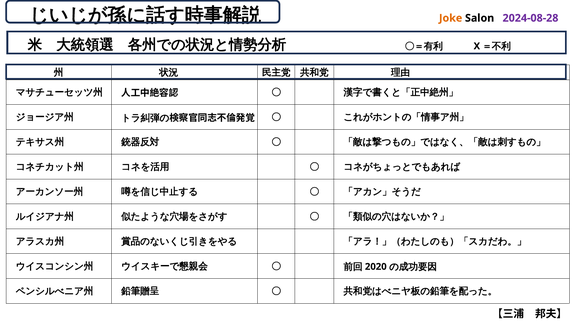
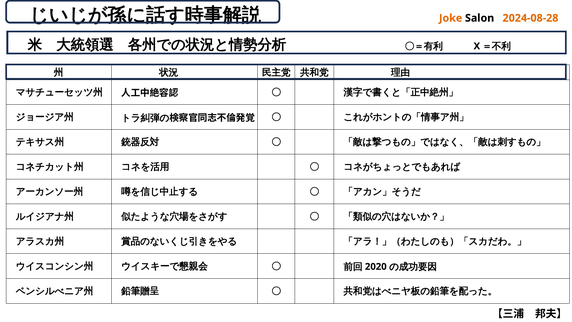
2024-08-28 colour: purple -> orange
